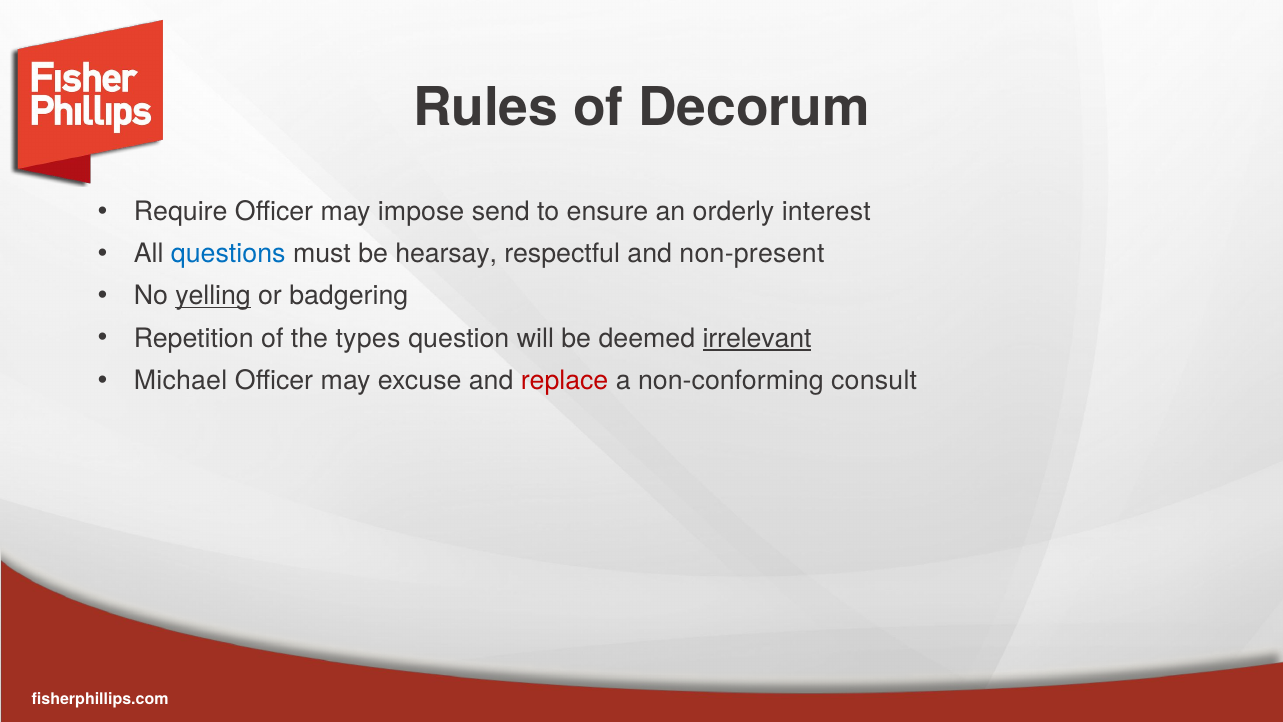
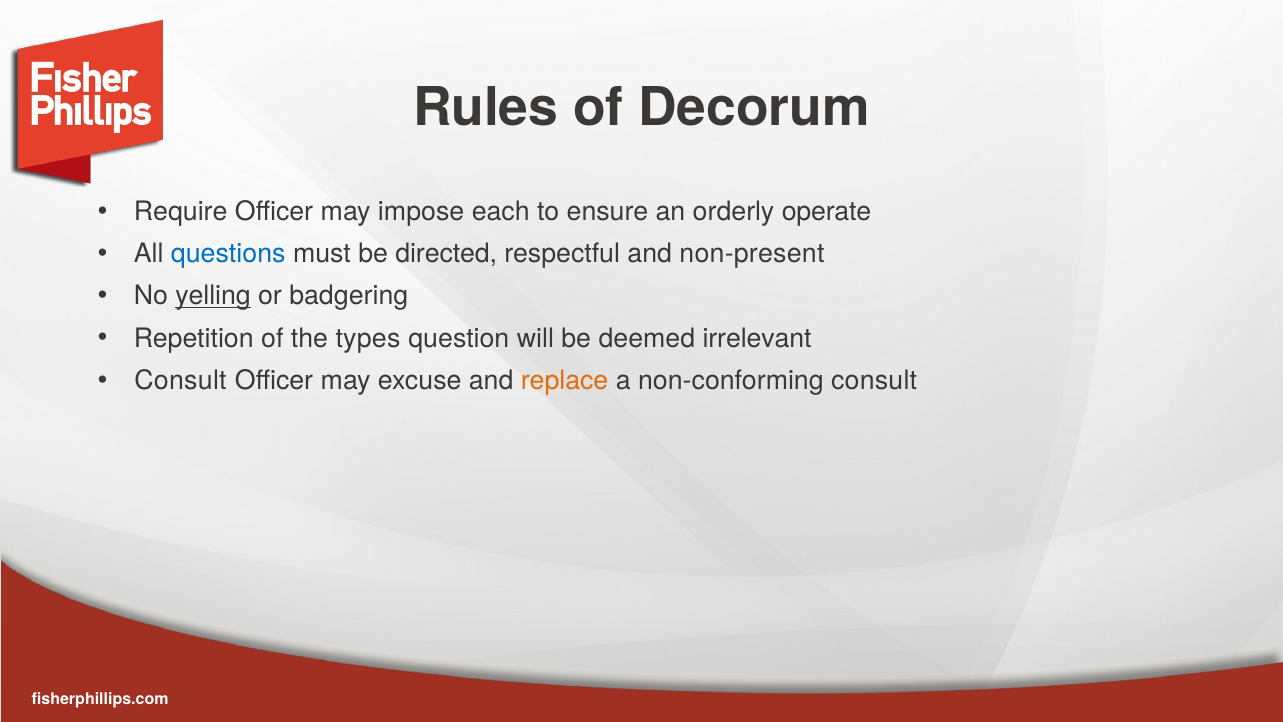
send: send -> each
interest: interest -> operate
hearsay: hearsay -> directed
irrelevant underline: present -> none
Michael at (181, 380): Michael -> Consult
replace colour: red -> orange
